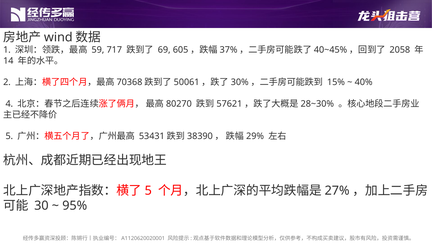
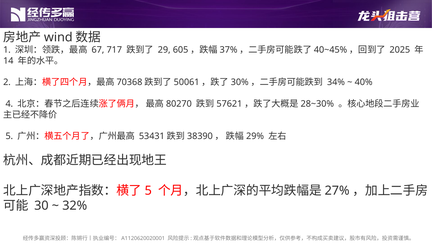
59: 59 -> 67
69: 69 -> 29
2058: 2058 -> 2025
15%: 15% -> 34%
95%: 95% -> 32%
